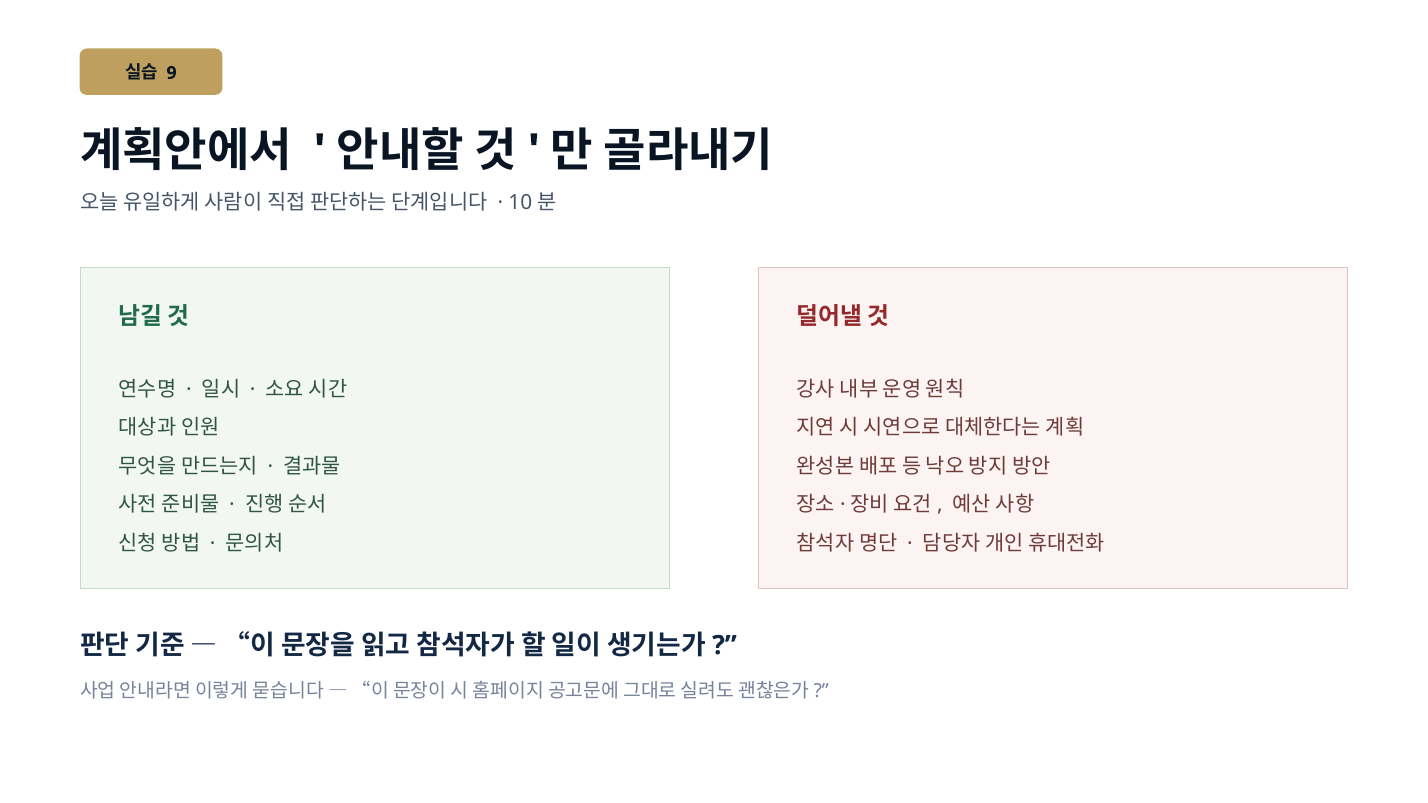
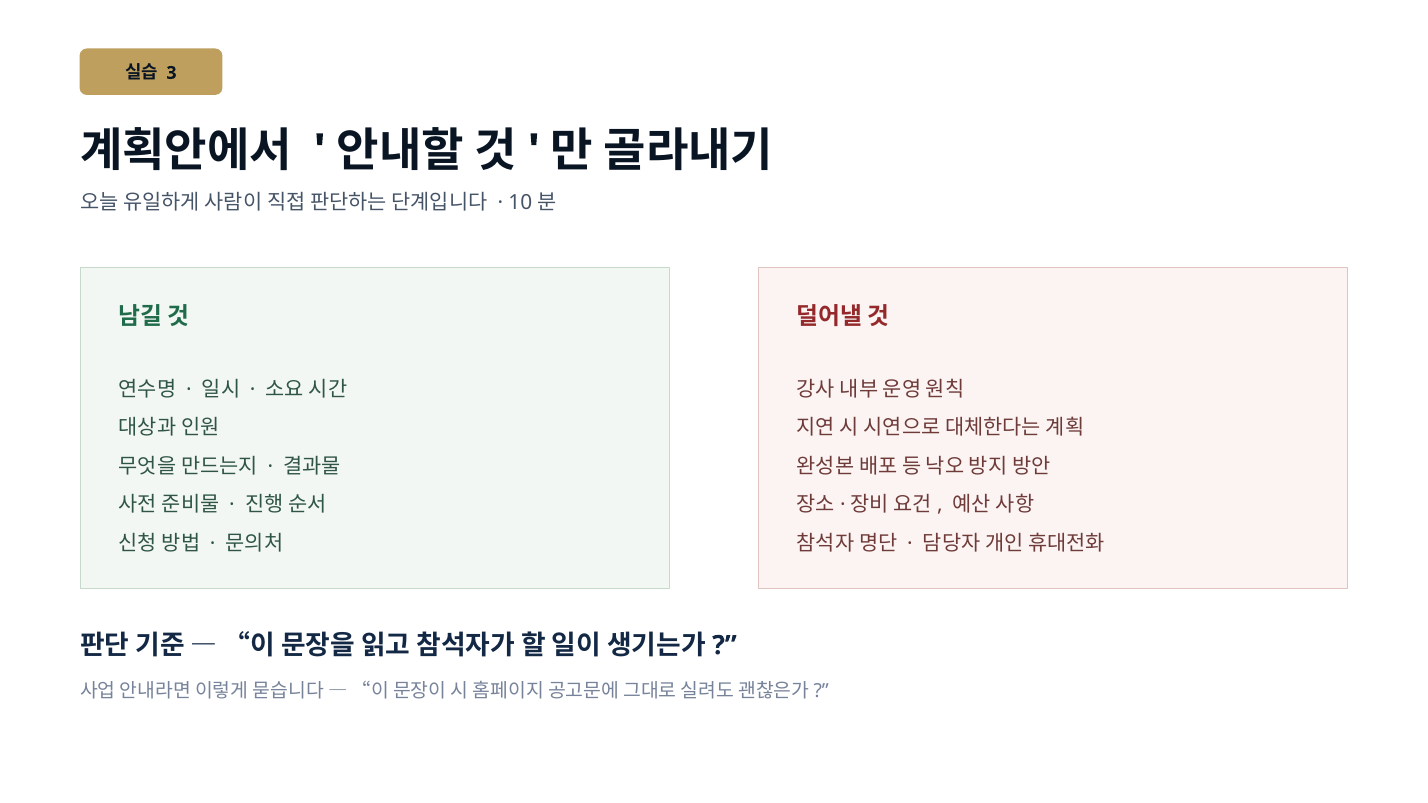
9: 9 -> 3
